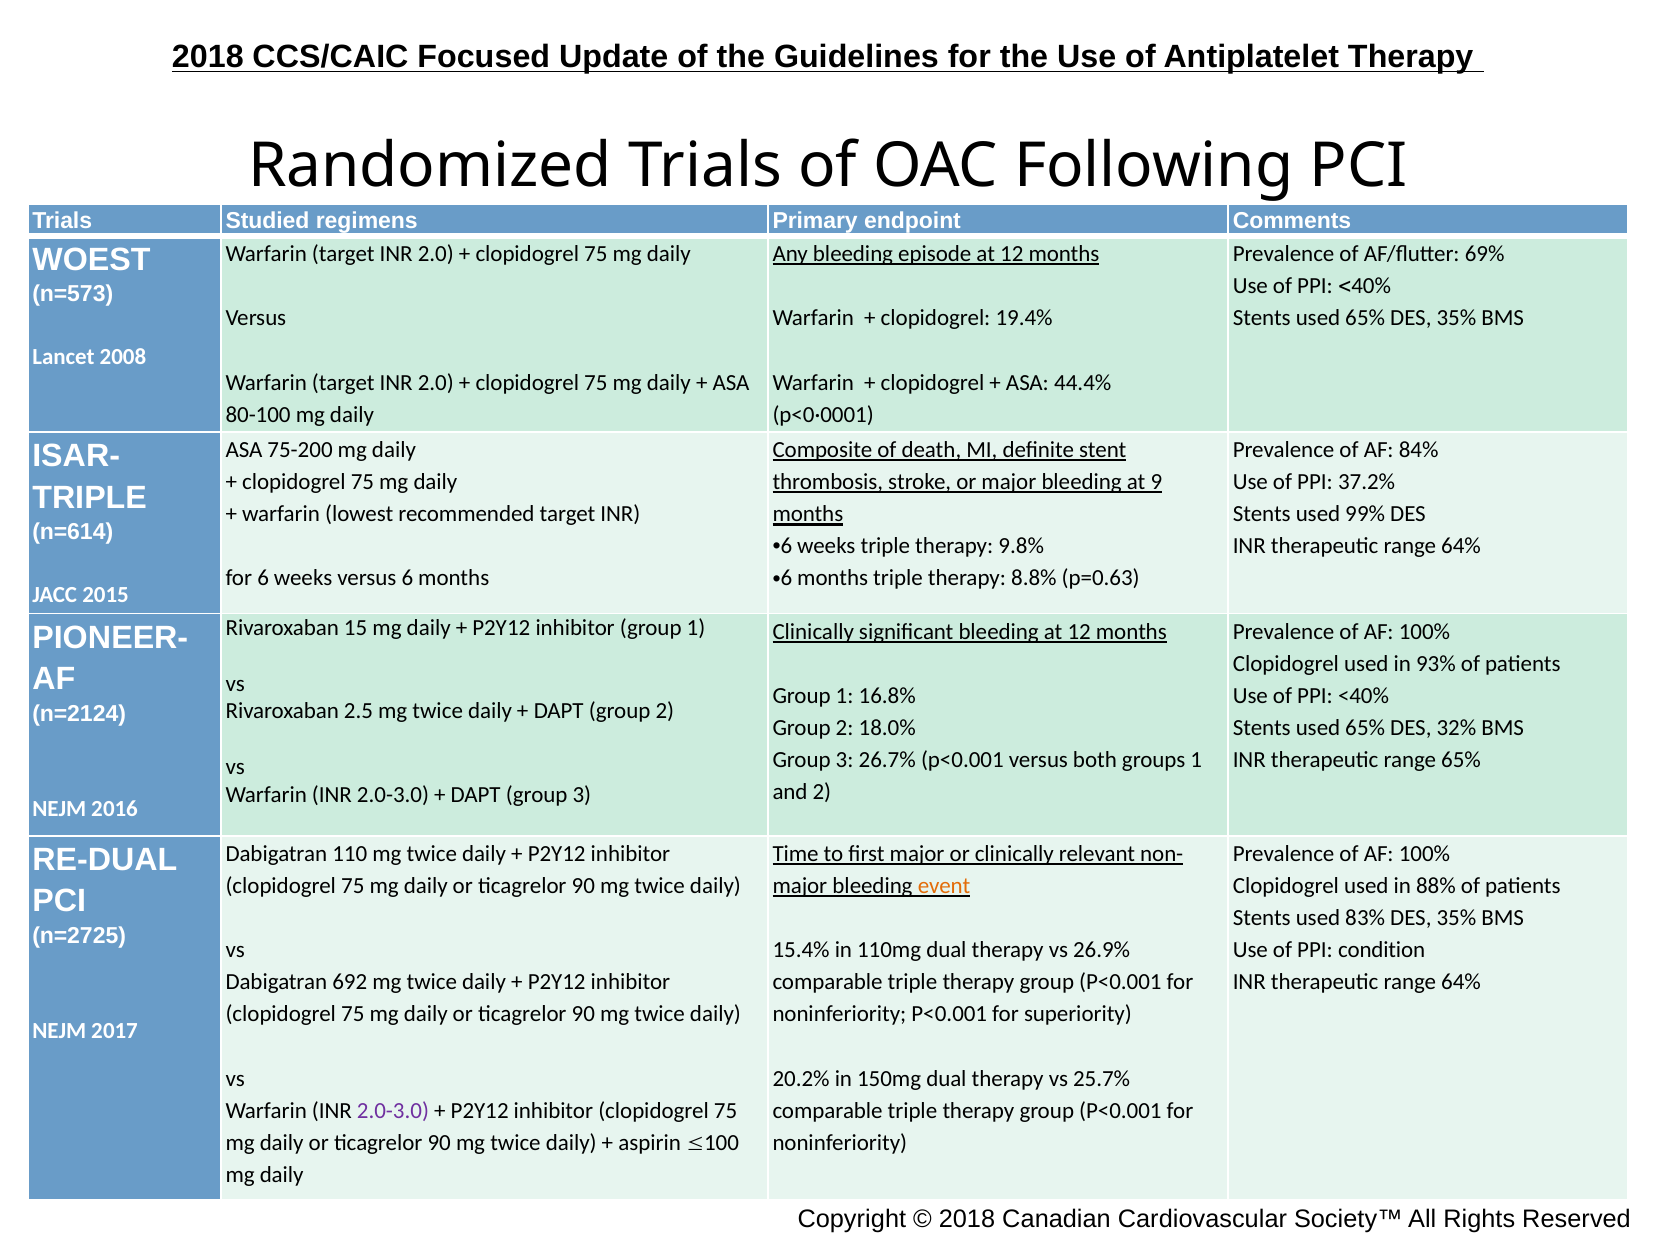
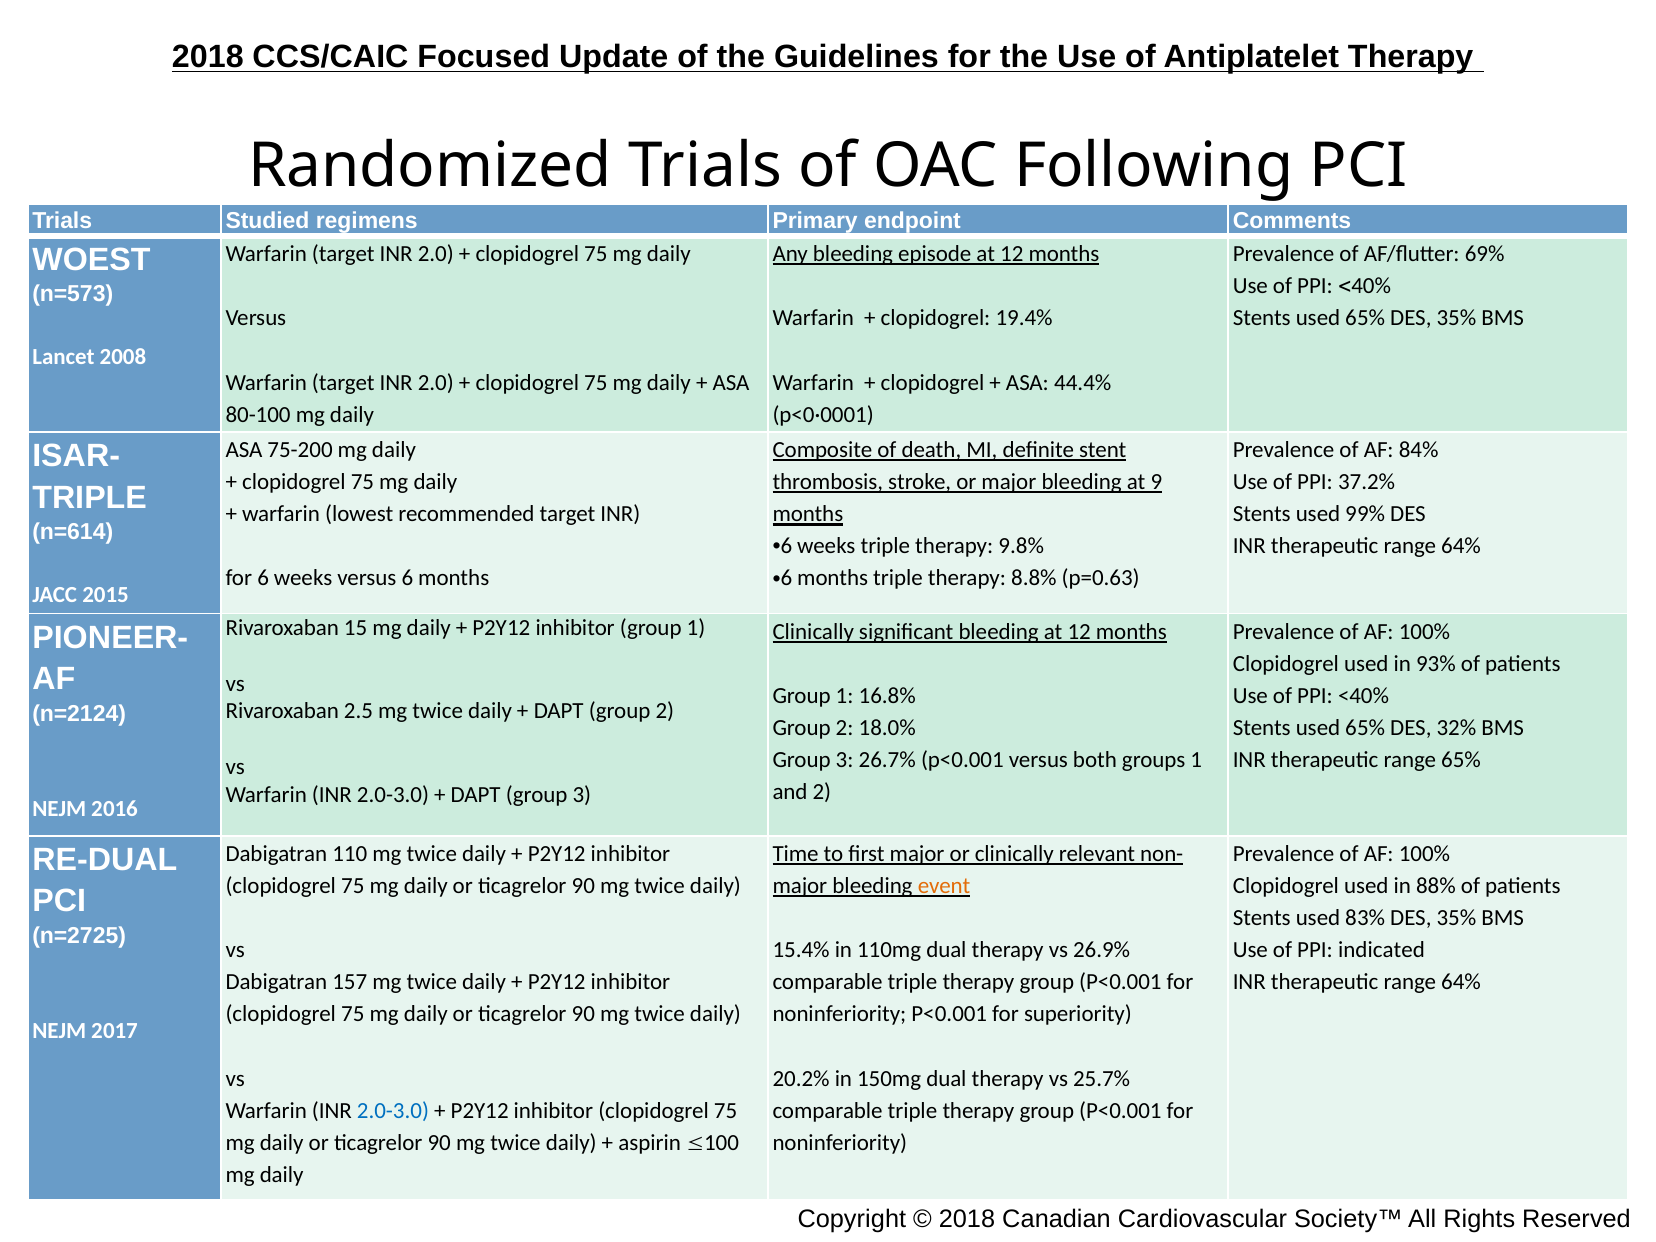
condition: condition -> indicated
692: 692 -> 157
2.0-3.0 at (393, 1111) colour: purple -> blue
